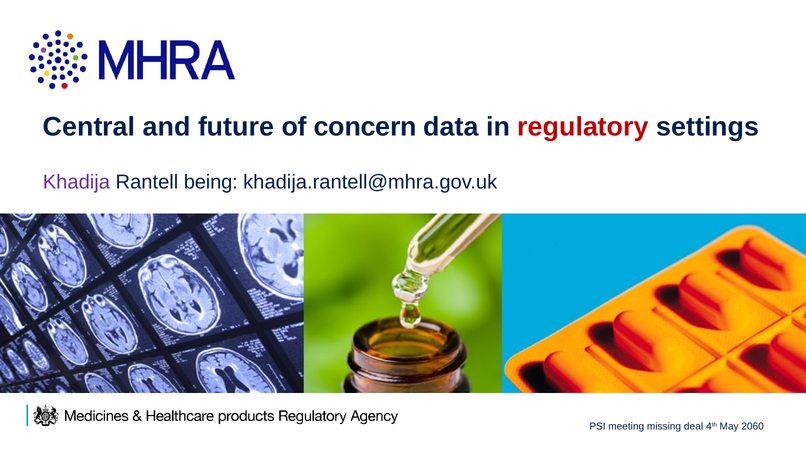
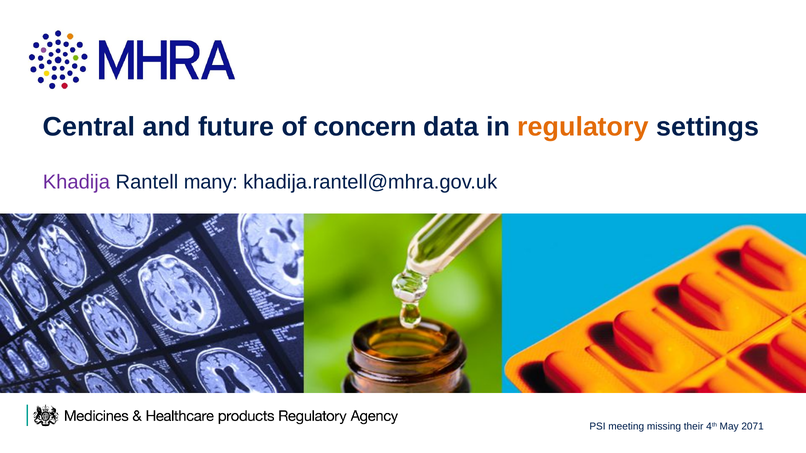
regulatory colour: red -> orange
being: being -> many
deal: deal -> their
2060: 2060 -> 2071
